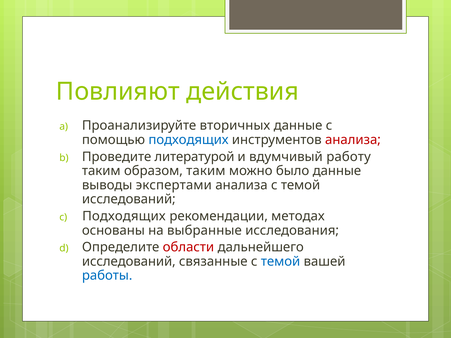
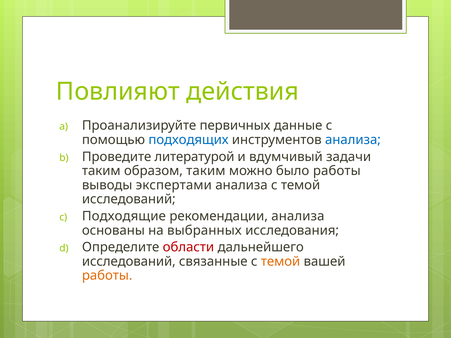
вторичных: вторичных -> первичных
анализа at (353, 140) colour: red -> blue
работу: работу -> задачи
было данные: данные -> работы
Подходящих at (124, 216): Подходящих -> Подходящие
рекомендации методах: методах -> анализа
выбранные: выбранные -> выбранных
темой at (281, 262) colour: blue -> orange
работы at (107, 276) colour: blue -> orange
